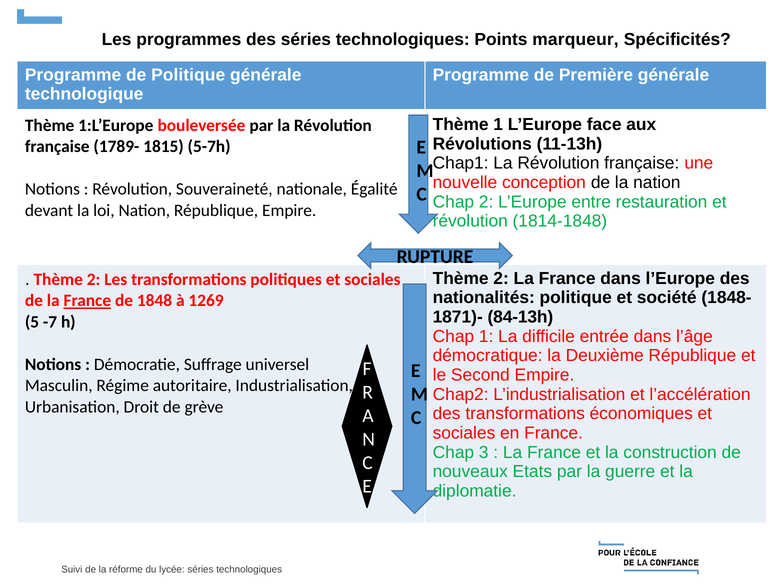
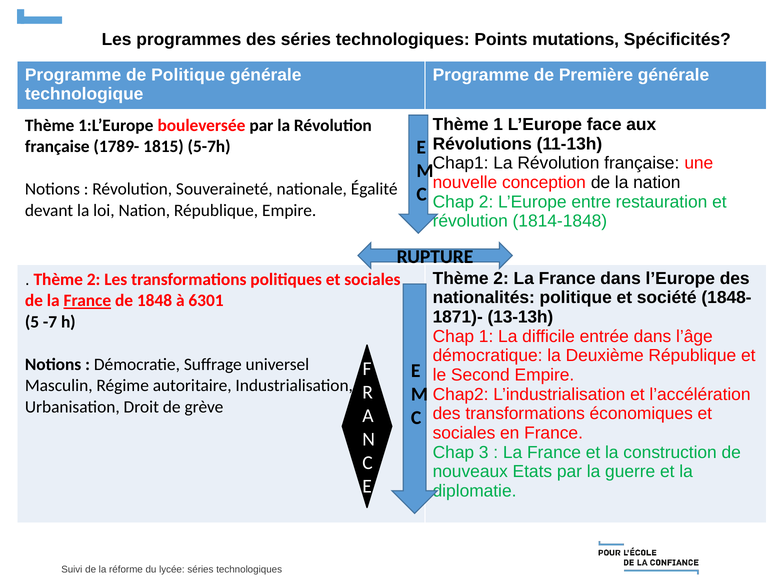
marqueur: marqueur -> mutations
1269: 1269 -> 6301
84-13h: 84-13h -> 13-13h
